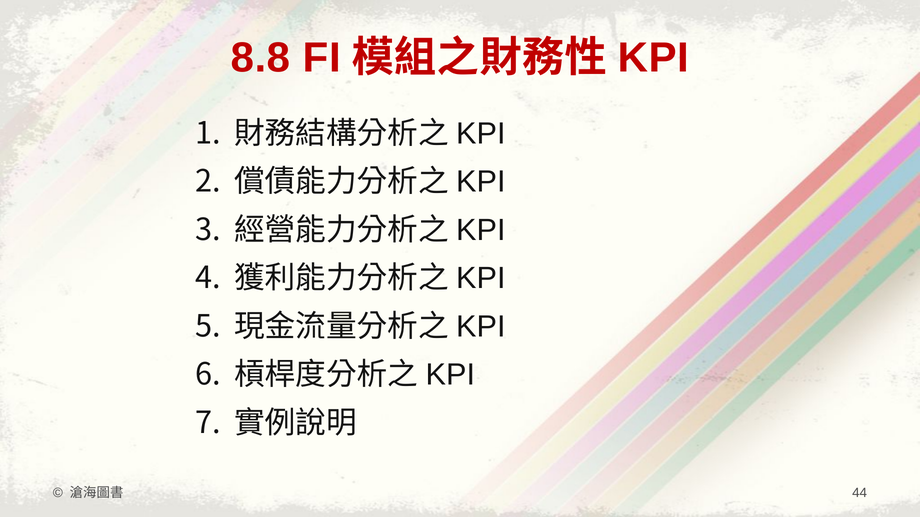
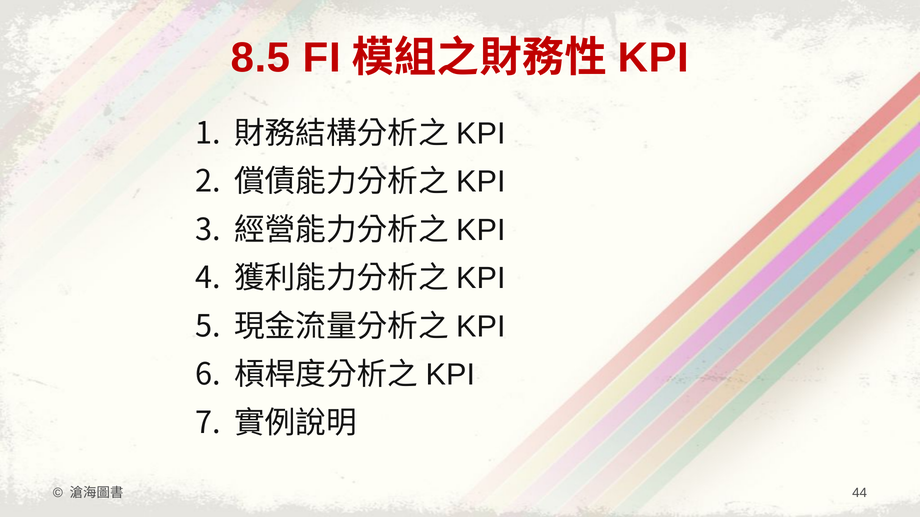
8.8: 8.8 -> 8.5
